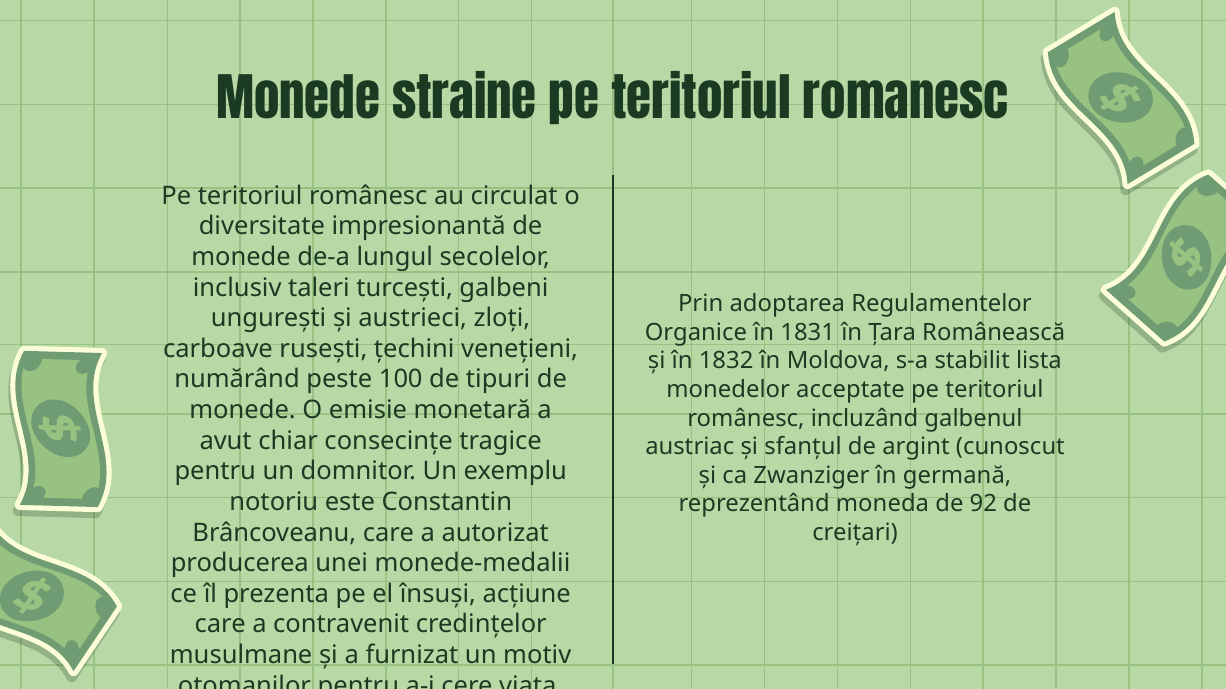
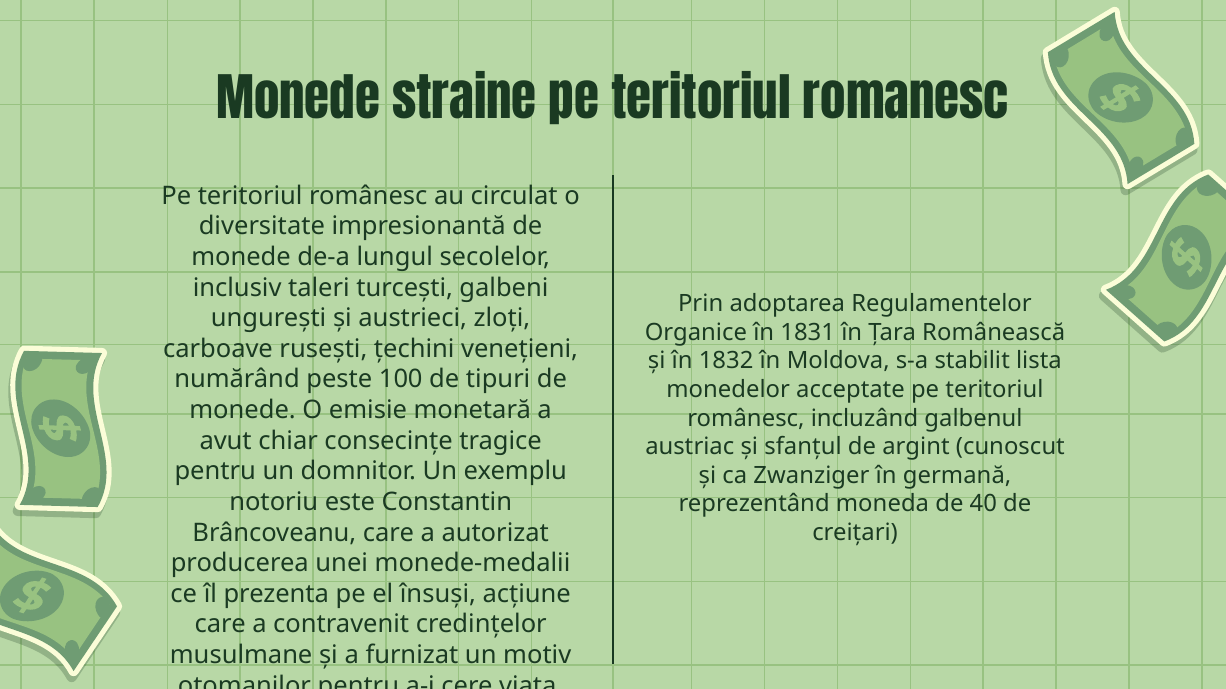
92: 92 -> 40
